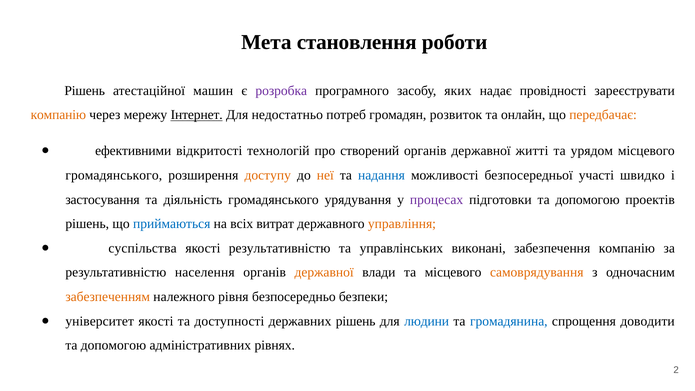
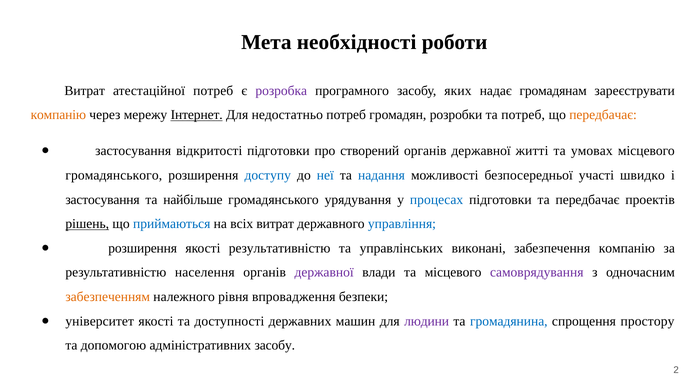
становлення: становлення -> необхідності
Рішень at (85, 91): Рішень -> Витрат
атестаційної машин: машин -> потреб
провідності: провідності -> громадянам
розвиток: розвиток -> розробки
та онлайн: онлайн -> потреб
ефективними at (133, 151): ефективними -> застосування
відкритості технологій: технологій -> підготовки
урядом: урядом -> умовах
доступу colour: orange -> blue
неї colour: orange -> blue
діяльність: діяльність -> найбільше
процесах colour: purple -> blue
підготовки та допомогою: допомогою -> передбачає
рішень at (87, 224) underline: none -> present
управління colour: orange -> blue
суспільства at (143, 248): суспільства -> розширення
державної at (324, 273) colour: orange -> purple
самоврядування colour: orange -> purple
безпосередньо: безпосередньо -> впровадження
державних рішень: рішень -> машин
людини colour: blue -> purple
доводити: доводити -> простору
адміністративних рівнях: рівнях -> засобу
